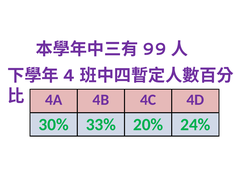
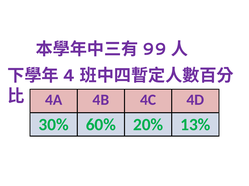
33%: 33% -> 60%
24%: 24% -> 13%
